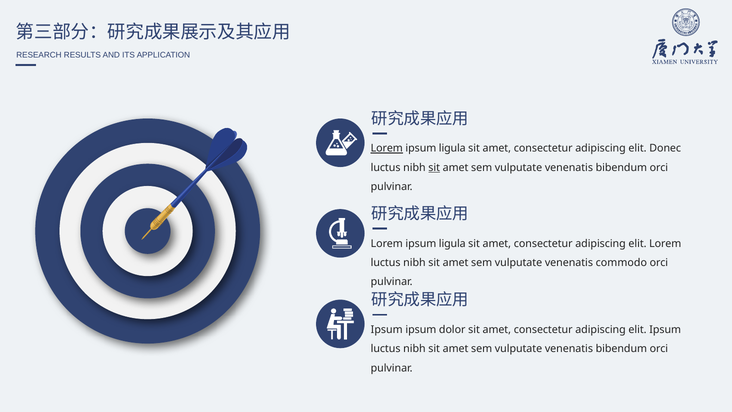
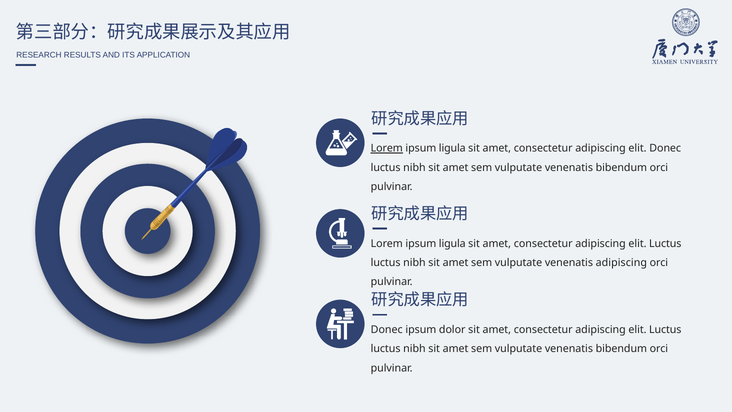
sit at (434, 168) underline: present -> none
Lorem at (665, 243): Lorem -> Luctus
venenatis commodo: commodo -> adipiscing
Ipsum at (387, 329): Ipsum -> Donec
Ipsum at (665, 329): Ipsum -> Luctus
